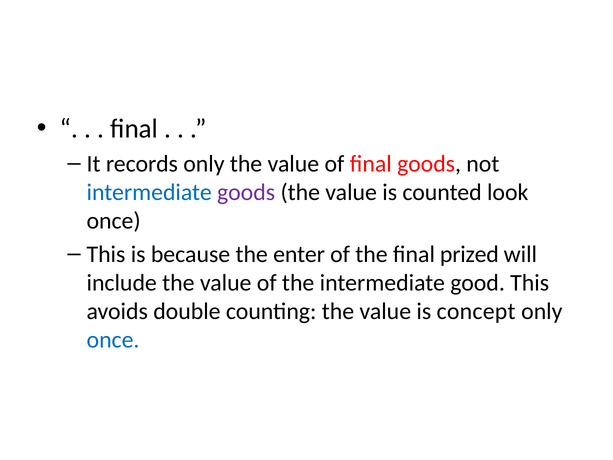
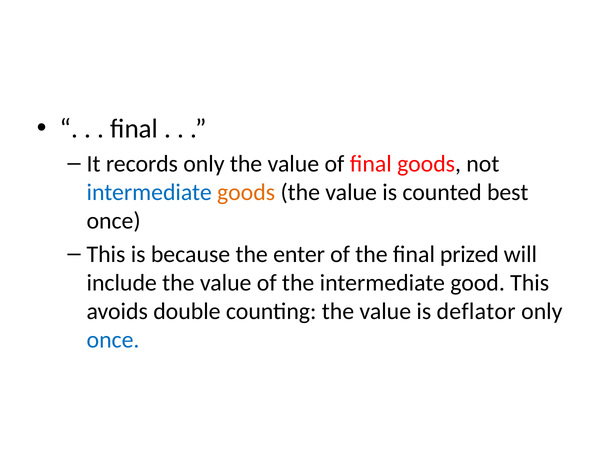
goods at (246, 192) colour: purple -> orange
look: look -> best
concept: concept -> deflator
